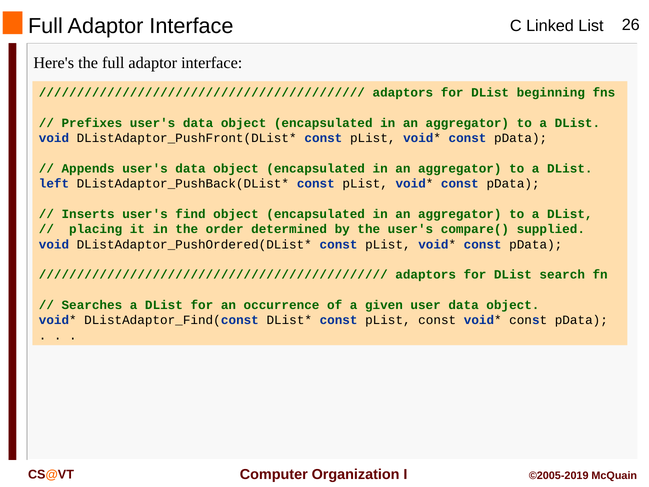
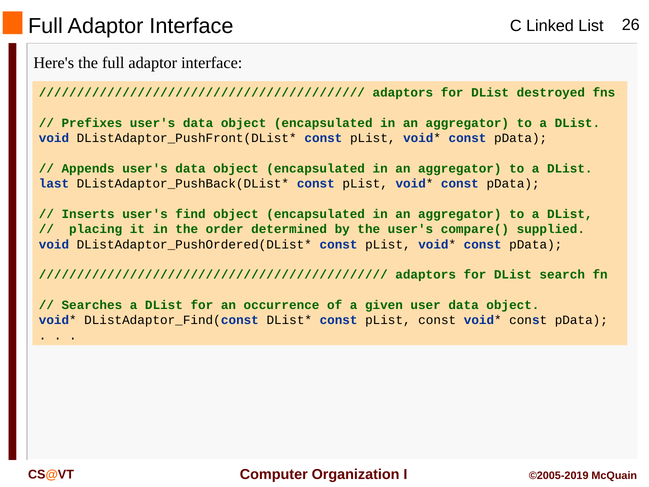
beginning: beginning -> destroyed
left: left -> last
